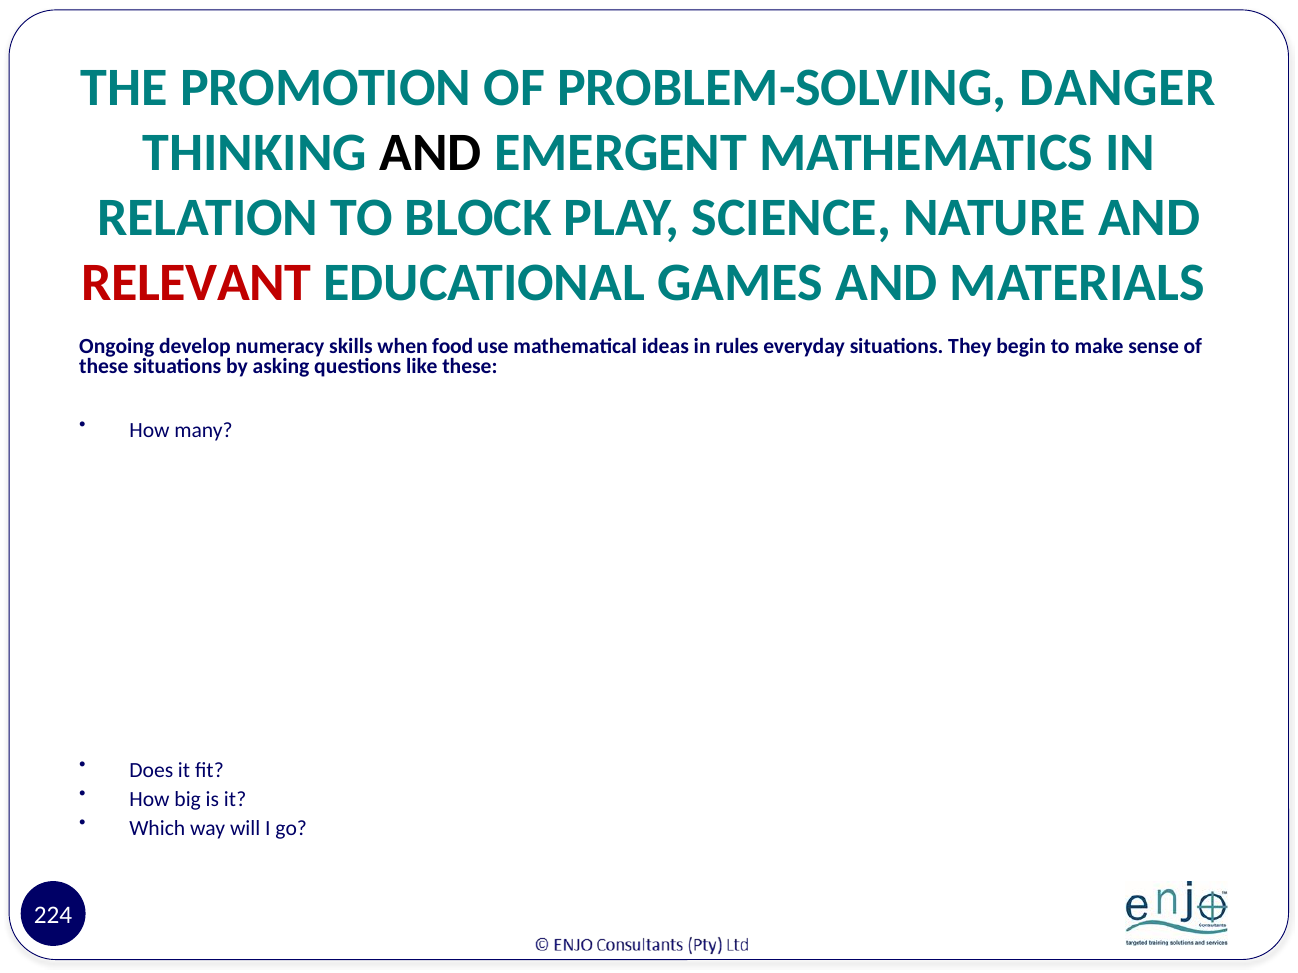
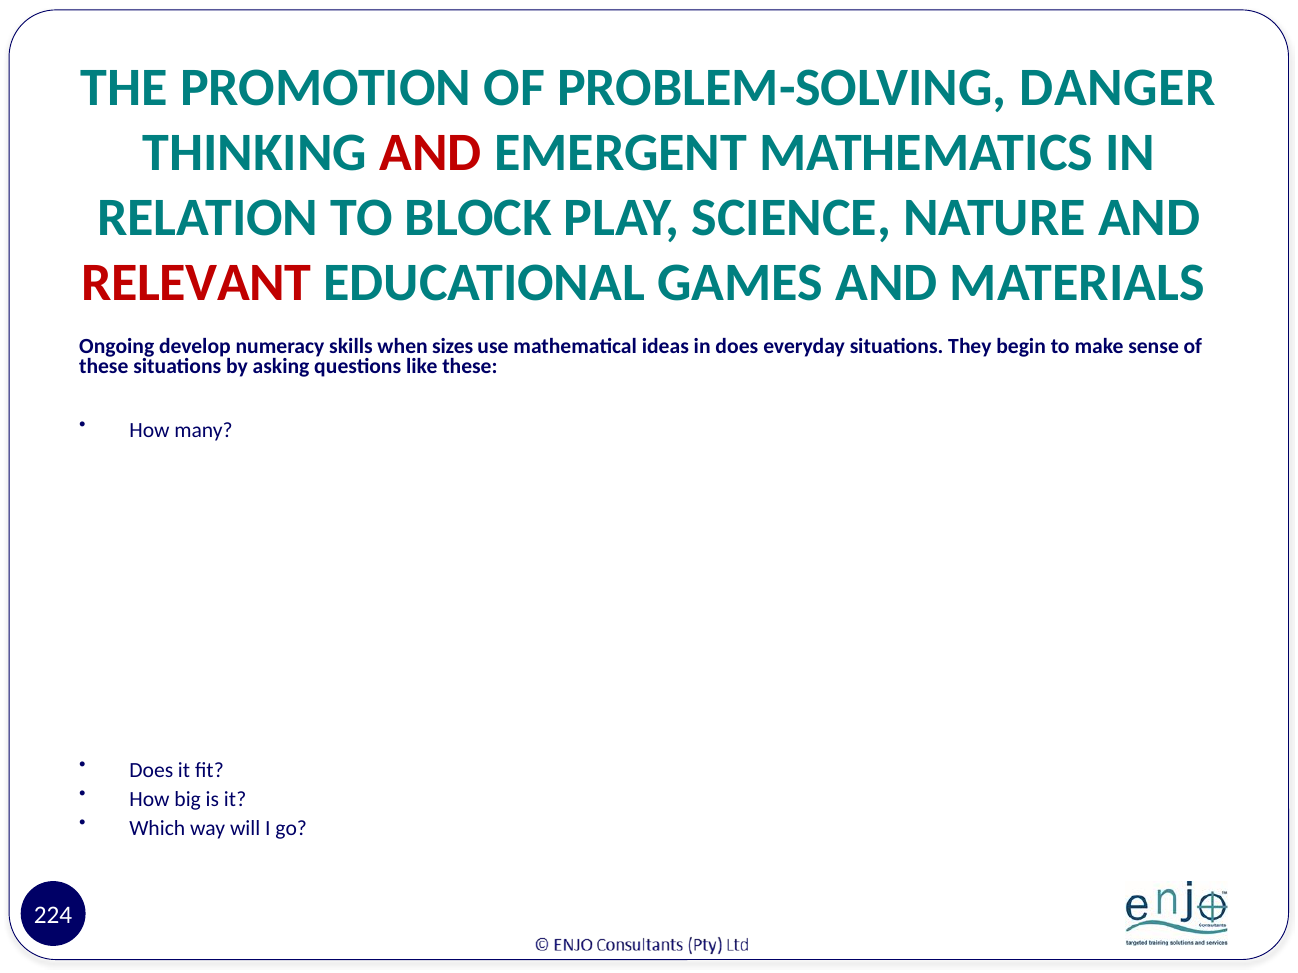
AND at (431, 153) colour: black -> red
food: food -> sizes
in rules: rules -> does
